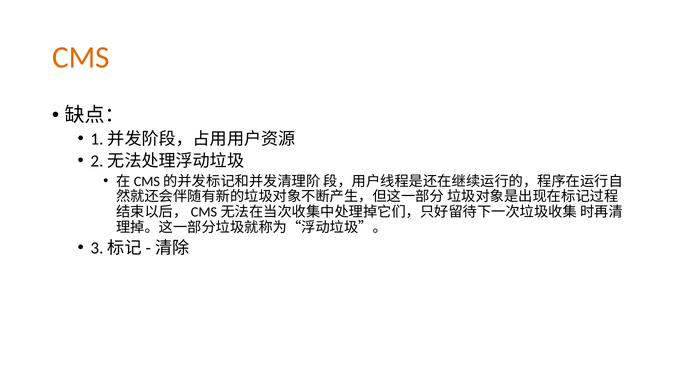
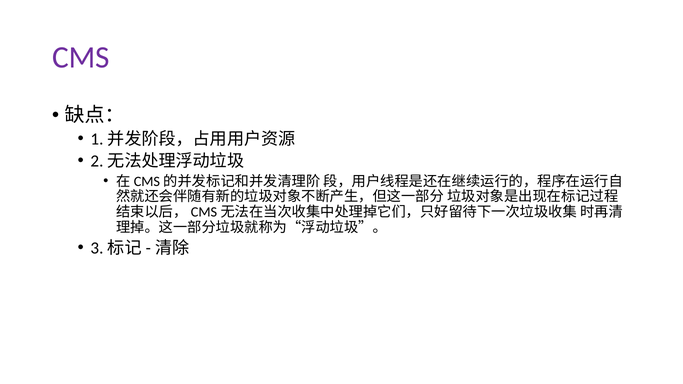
CMS colour: orange -> purple
